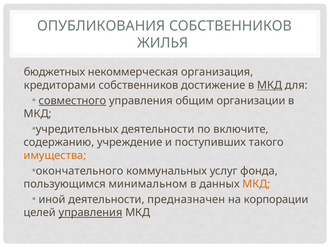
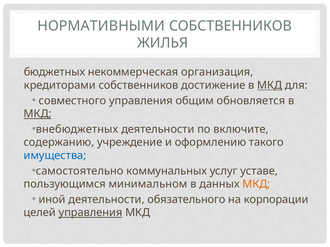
ОПУБЛИКОВАНИЯ: ОПУБЛИКОВАНИЯ -> НОРМАТИВНЫМИ
совместного underline: present -> none
организации: организации -> обновляется
МКД at (38, 114) underline: none -> present
учредительных: учредительных -> внебюджетных
поступивших: поступивших -> оформлению
имущества colour: orange -> blue
окончательного: окончательного -> самостоятельно
фонда: фонда -> уставе
предназначен: предназначен -> обязательного
